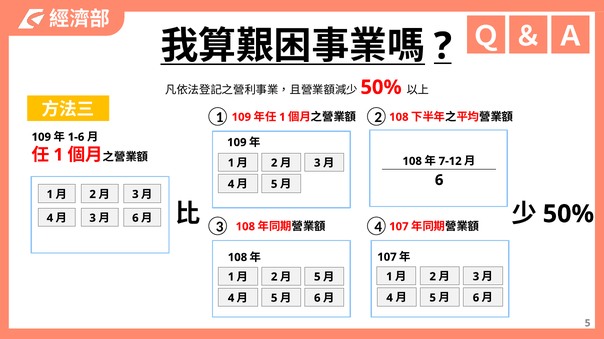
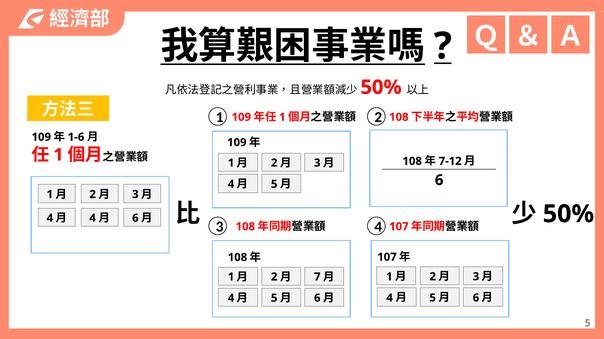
3 at (93, 218): 3 -> 4
5 at (317, 277): 5 -> 7
